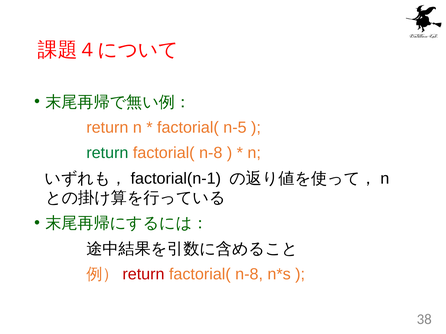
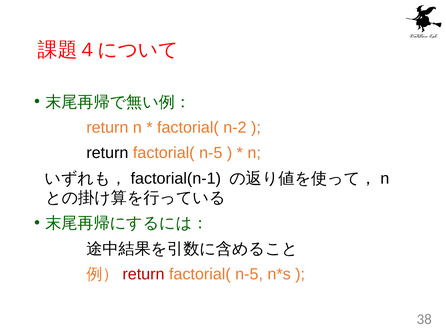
n-5: n-5 -> n-2
return at (107, 153) colour: green -> black
n-8 at (211, 153): n-8 -> n-5
n-8 at (249, 275): n-8 -> n-5
